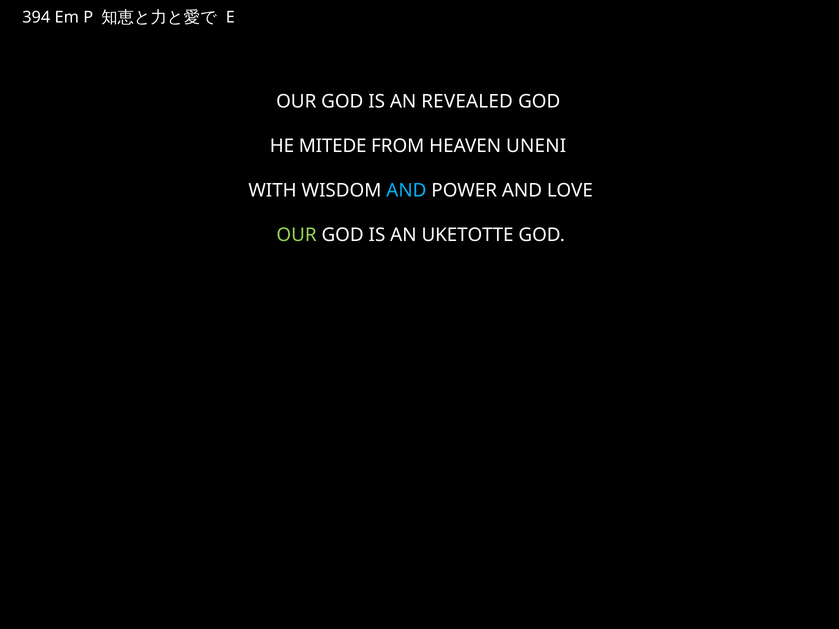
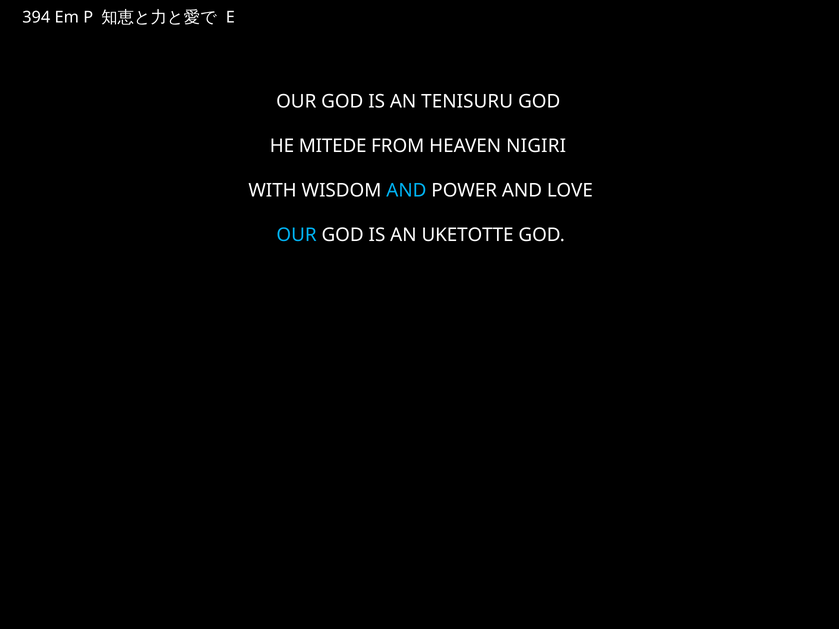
REVEALED: REVEALED -> TENISURU
UNENI: UNENI -> NIGIRI
OUR at (297, 235) colour: light green -> light blue
